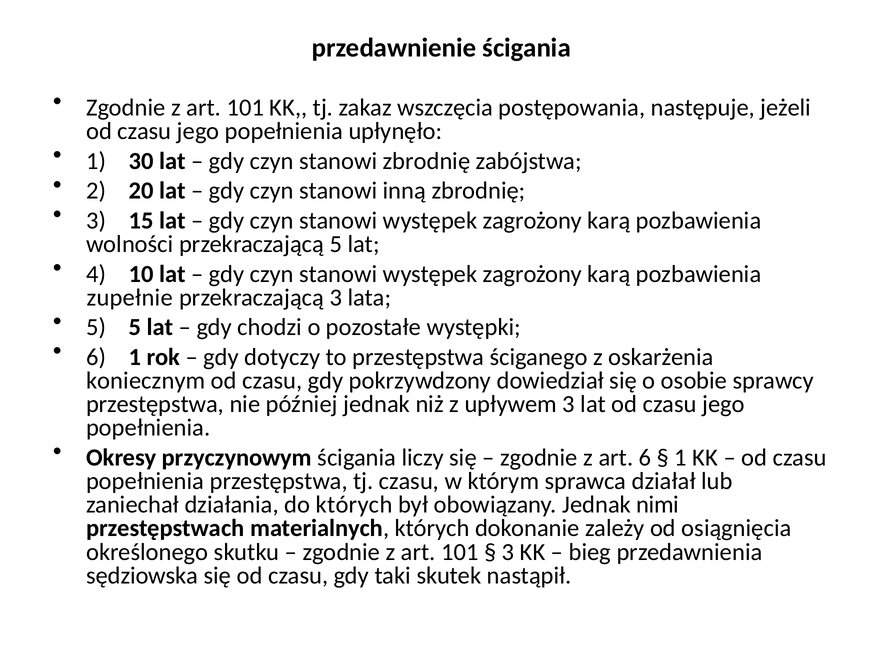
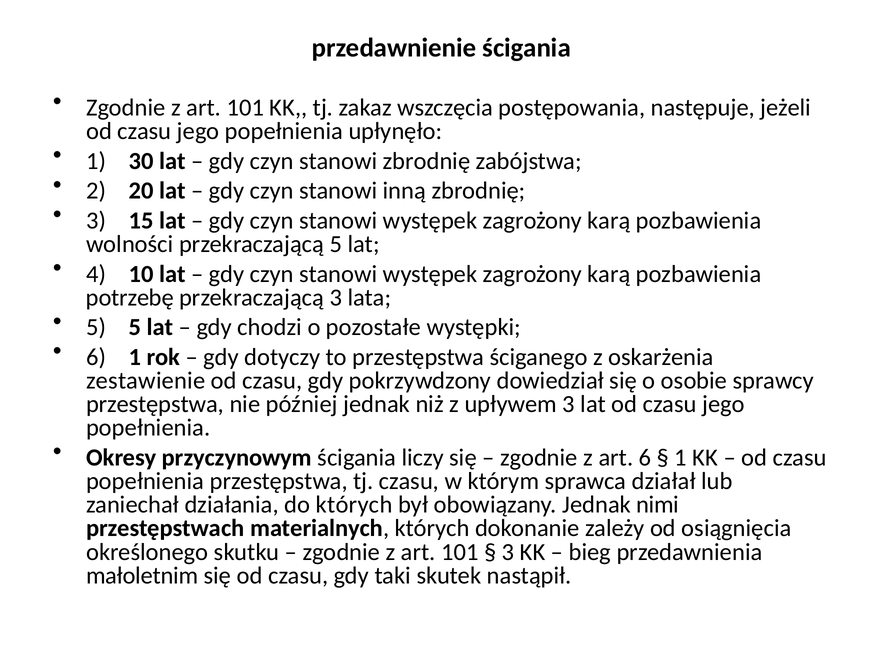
zupełnie: zupełnie -> potrzebę
koniecznym: koniecznym -> zestawienie
sędziowska: sędziowska -> małoletnim
